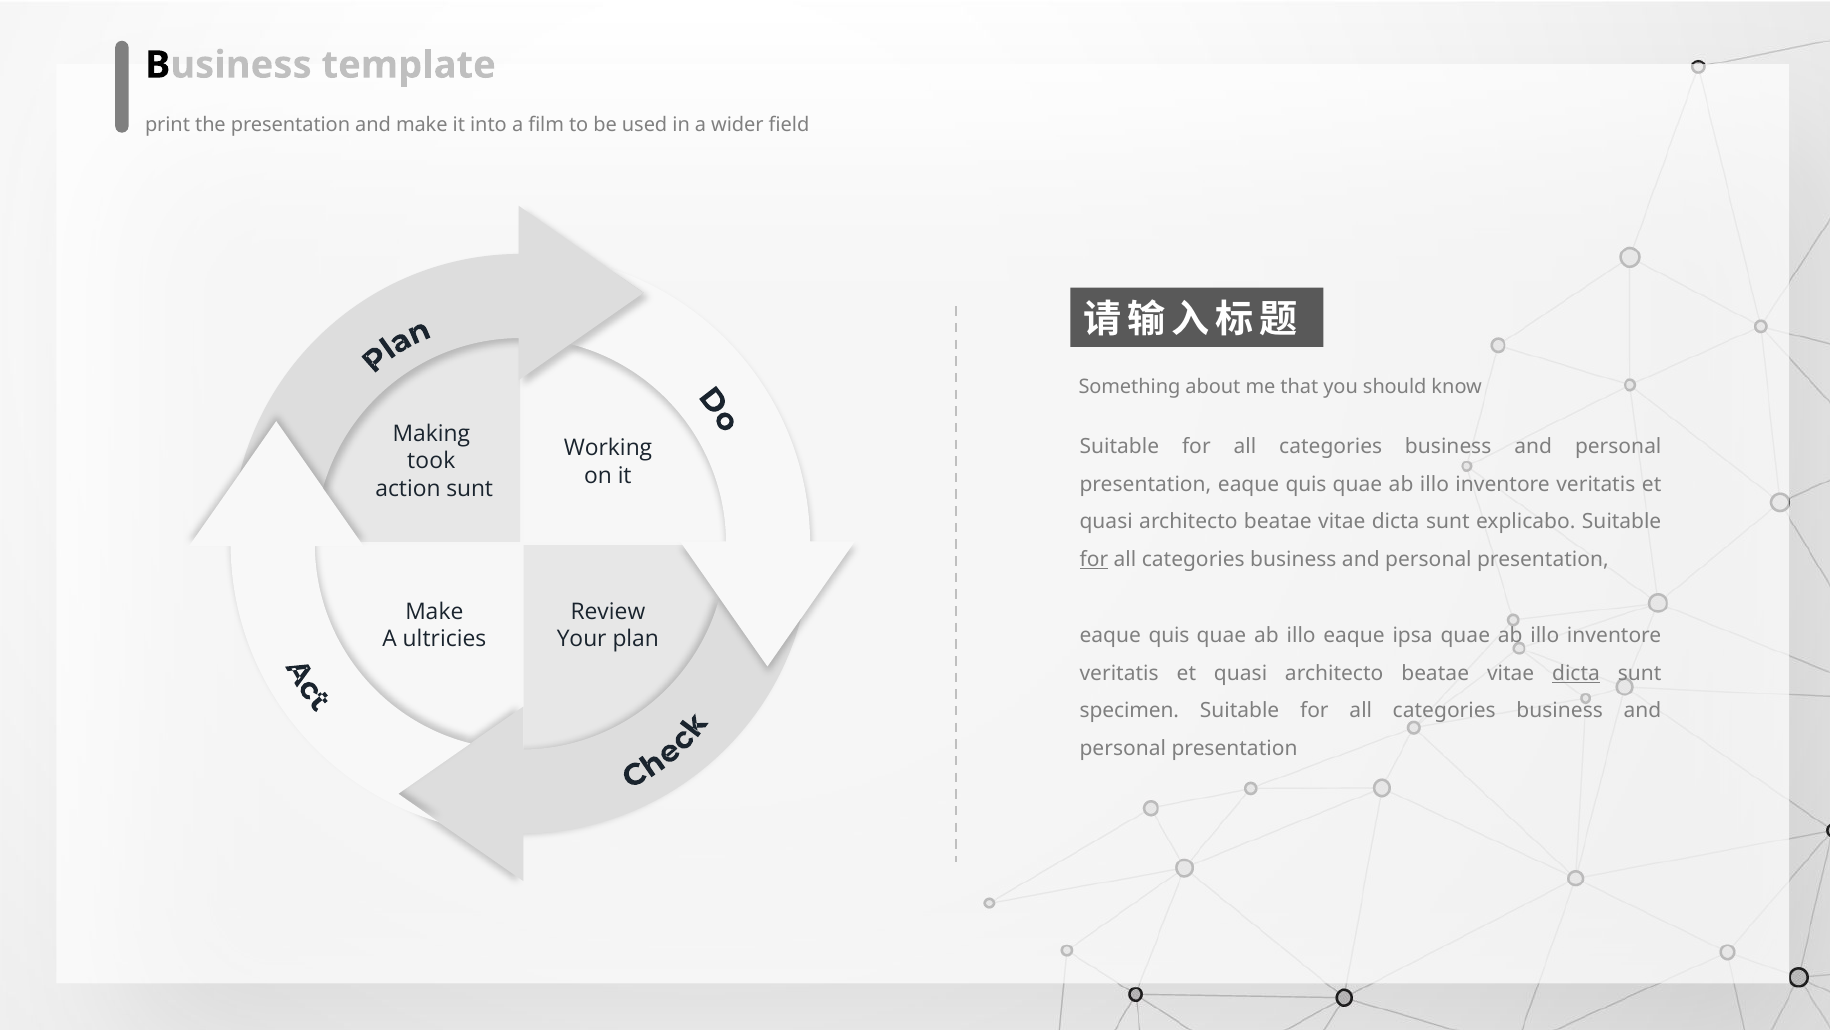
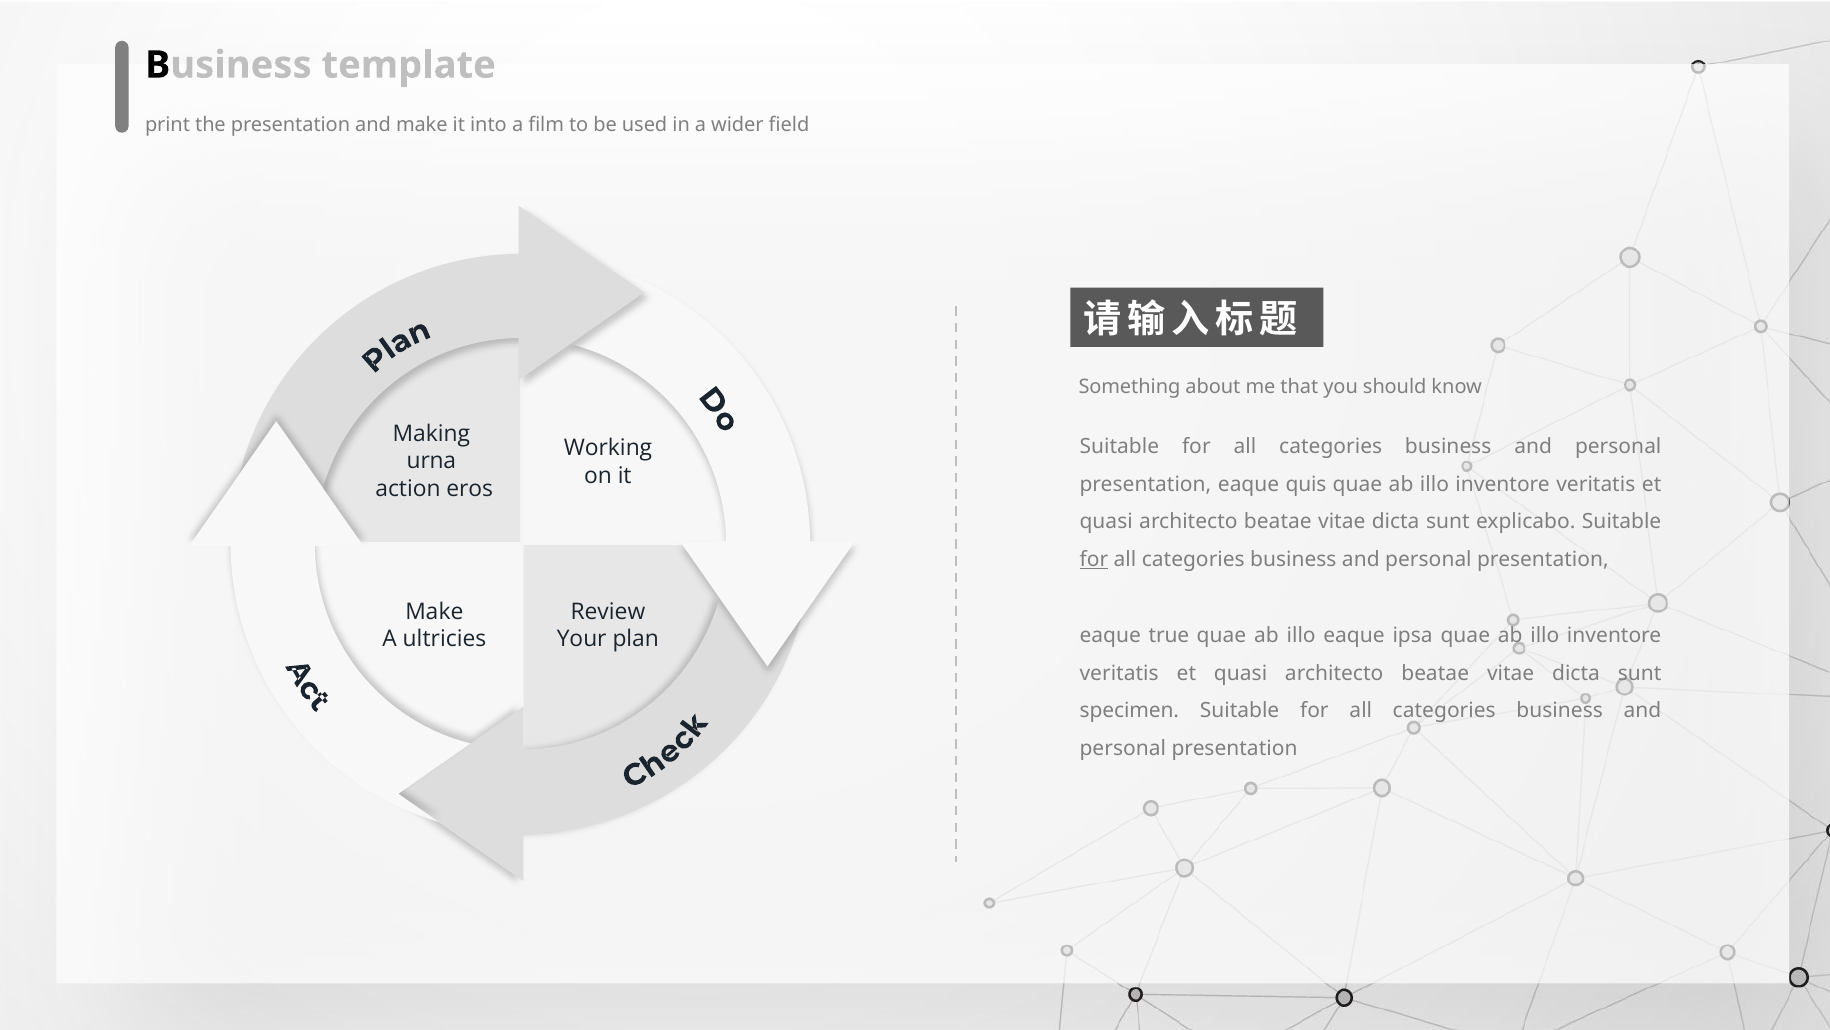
took: took -> urna
action sunt: sunt -> eros
quis at (1169, 635): quis -> true
dicta at (1576, 673) underline: present -> none
